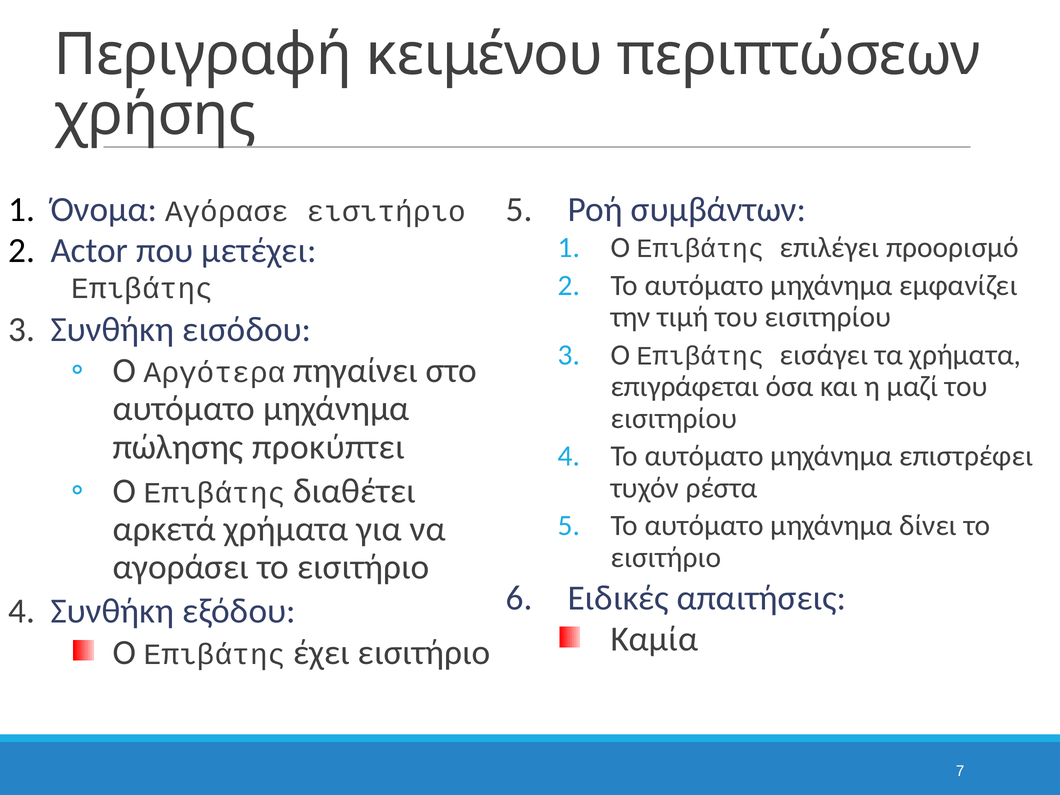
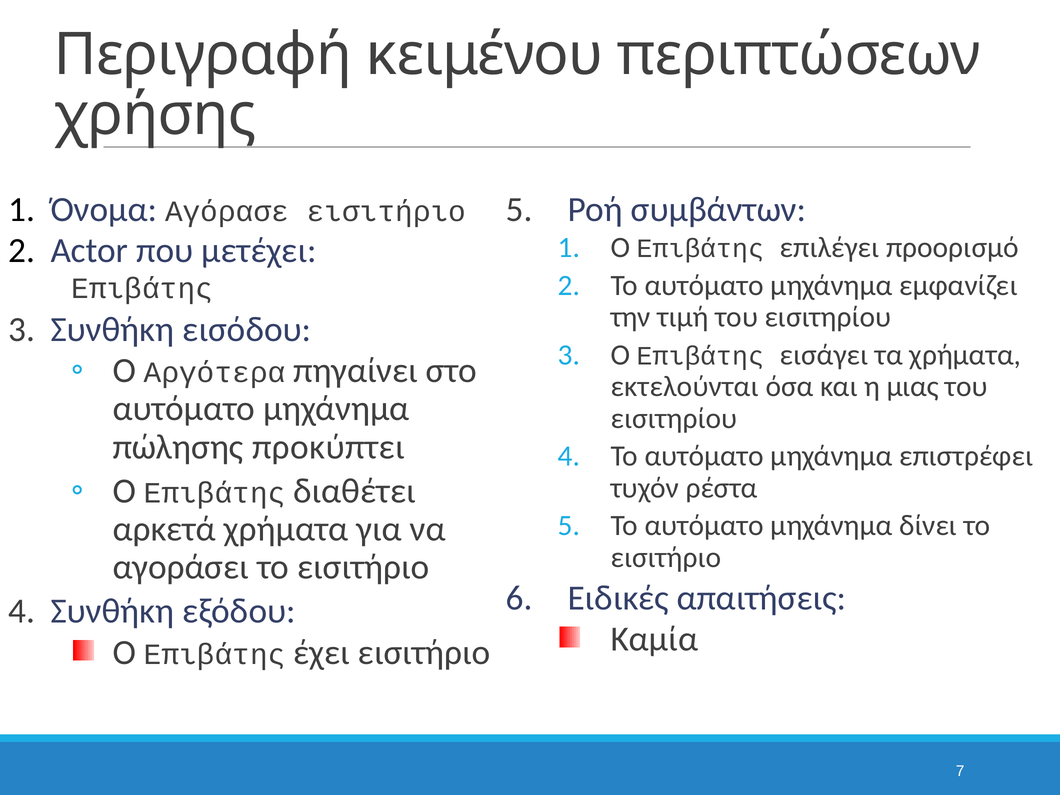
επιγράφεται: επιγράφεται -> εκτελούνται
μαζί: μαζί -> μιας
